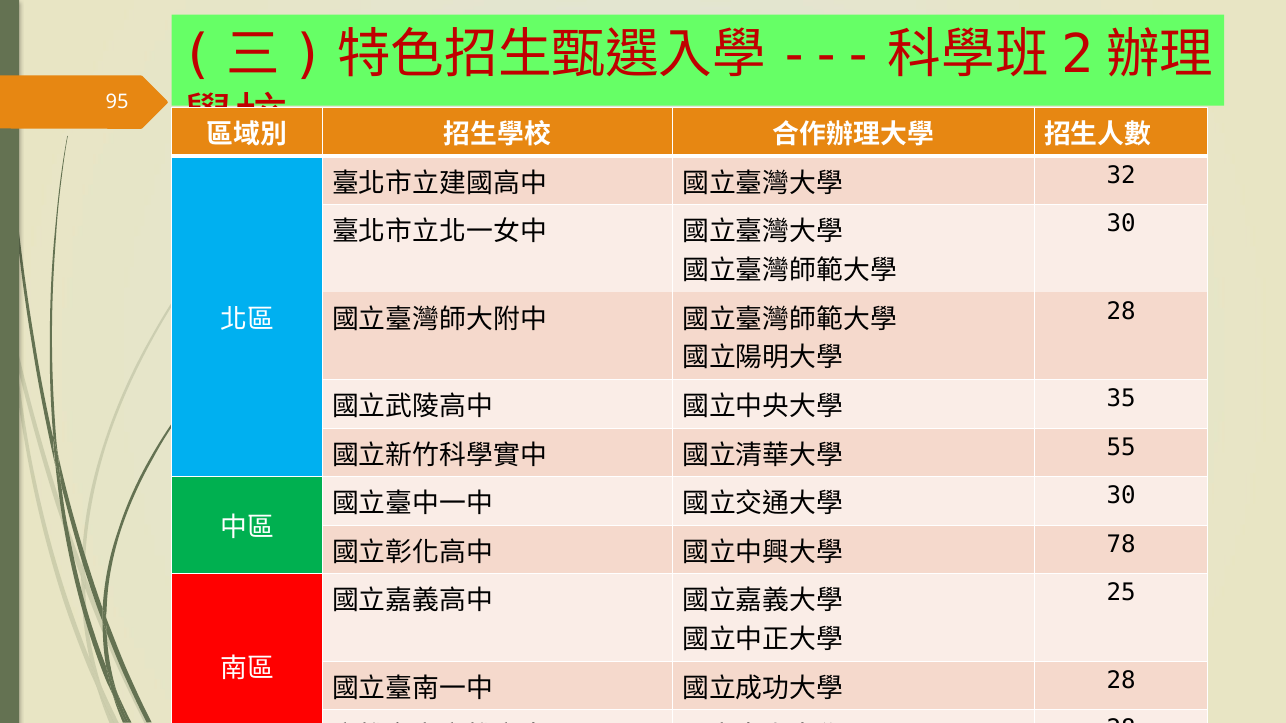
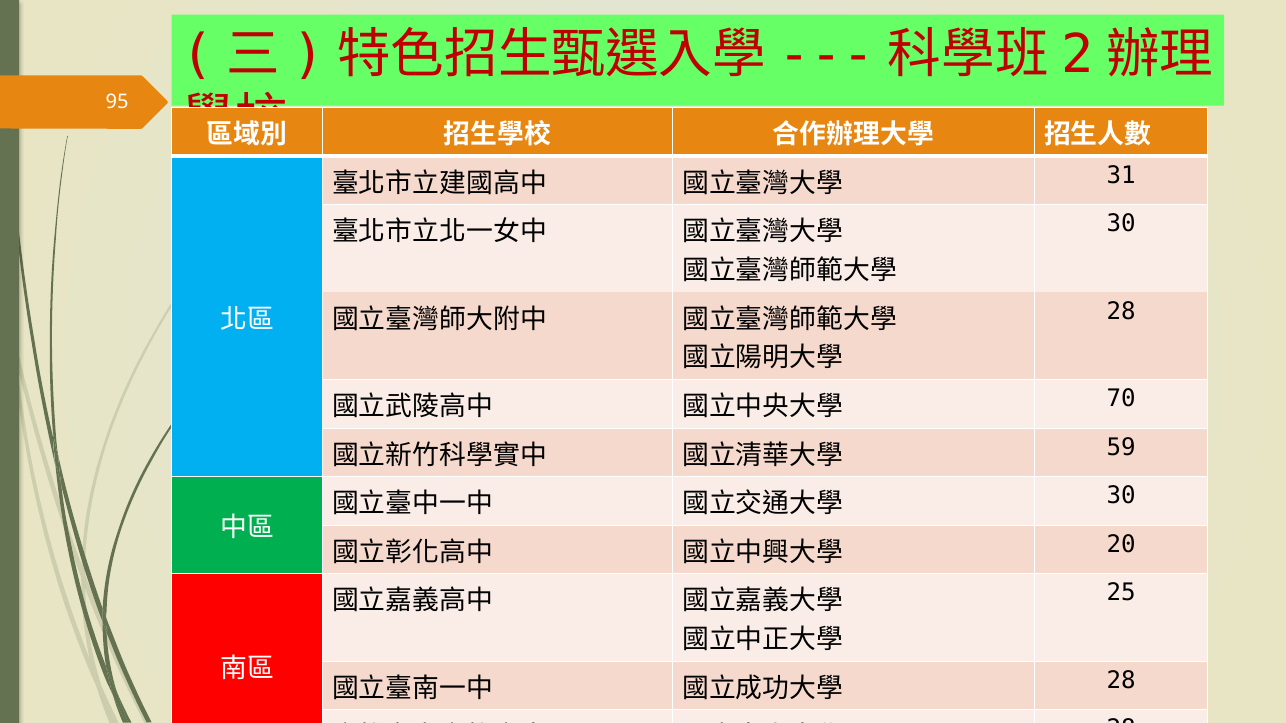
32: 32 -> 31
35: 35 -> 70
55: 55 -> 59
78: 78 -> 20
